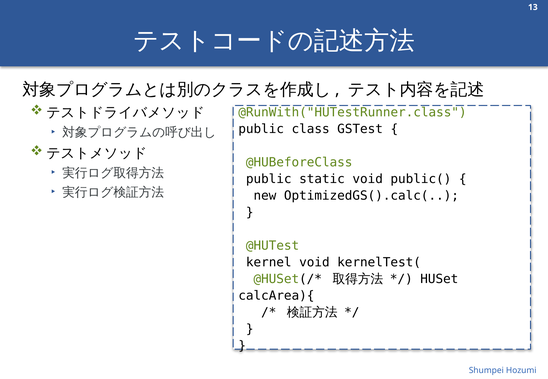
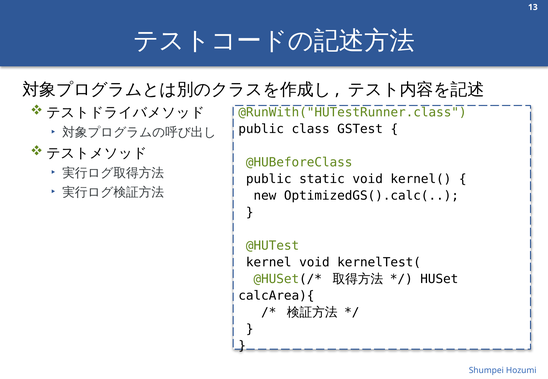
public(: public( -> kernel(
